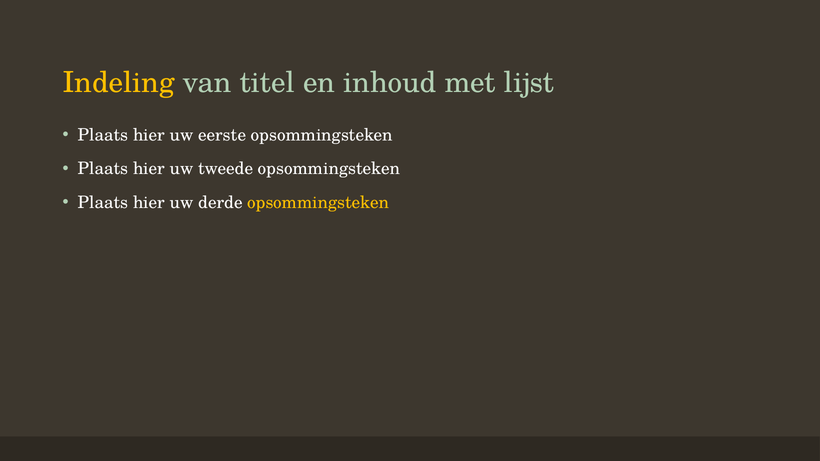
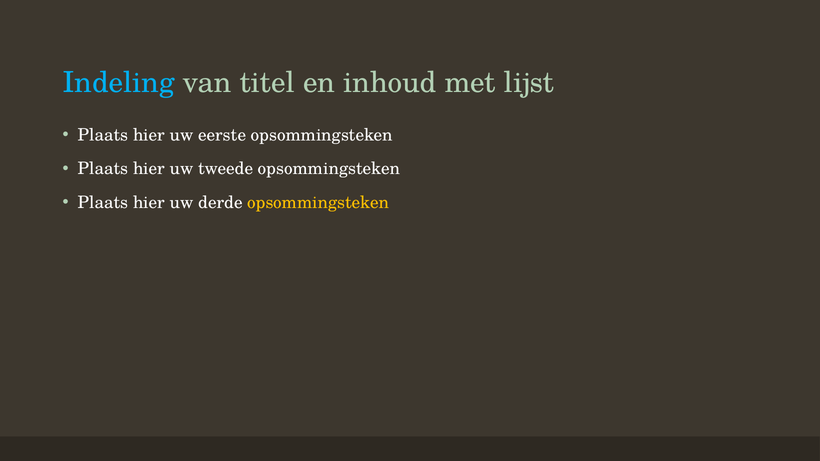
Indeling colour: yellow -> light blue
